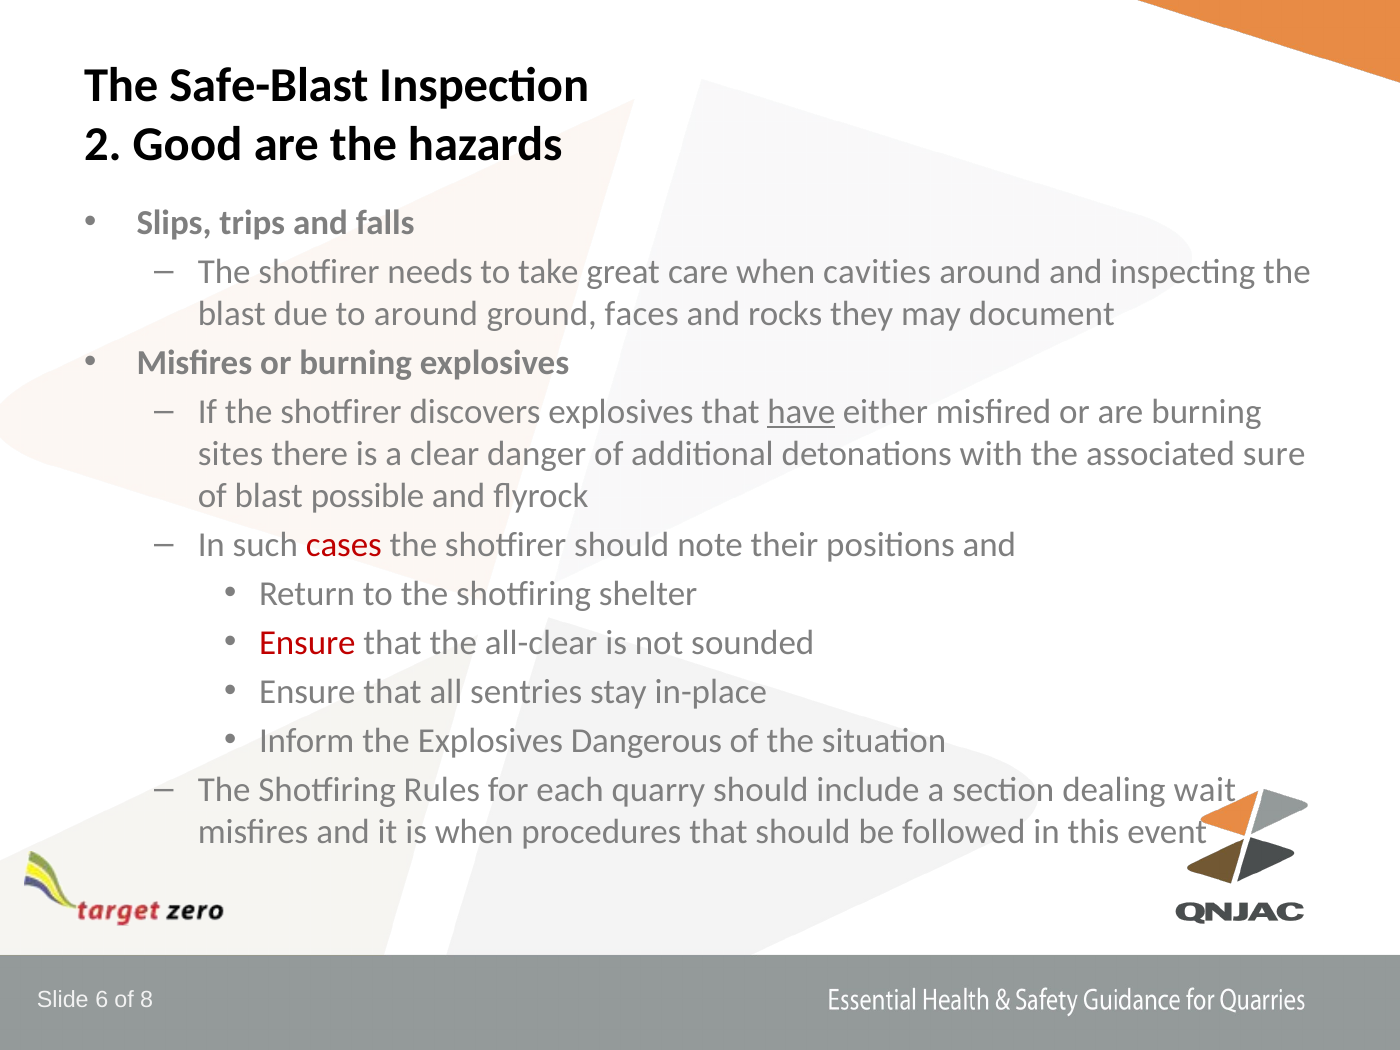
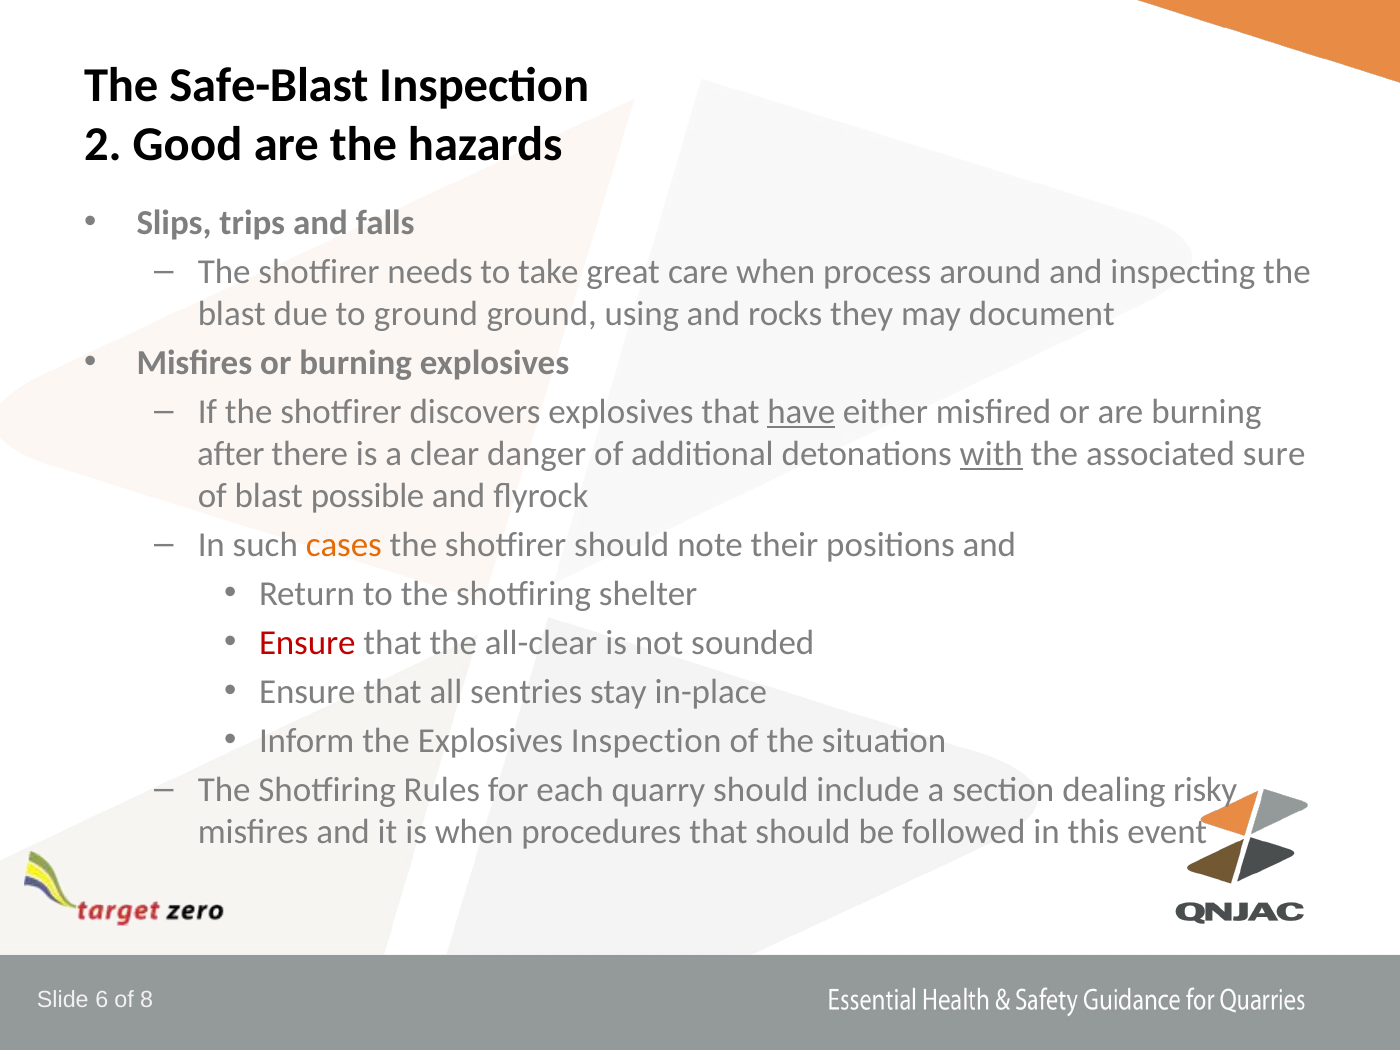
cavities: cavities -> process
to around: around -> ground
faces: faces -> using
sites: sites -> after
with underline: none -> present
cases colour: red -> orange
Explosives Dangerous: Dangerous -> Inspection
wait: wait -> risky
